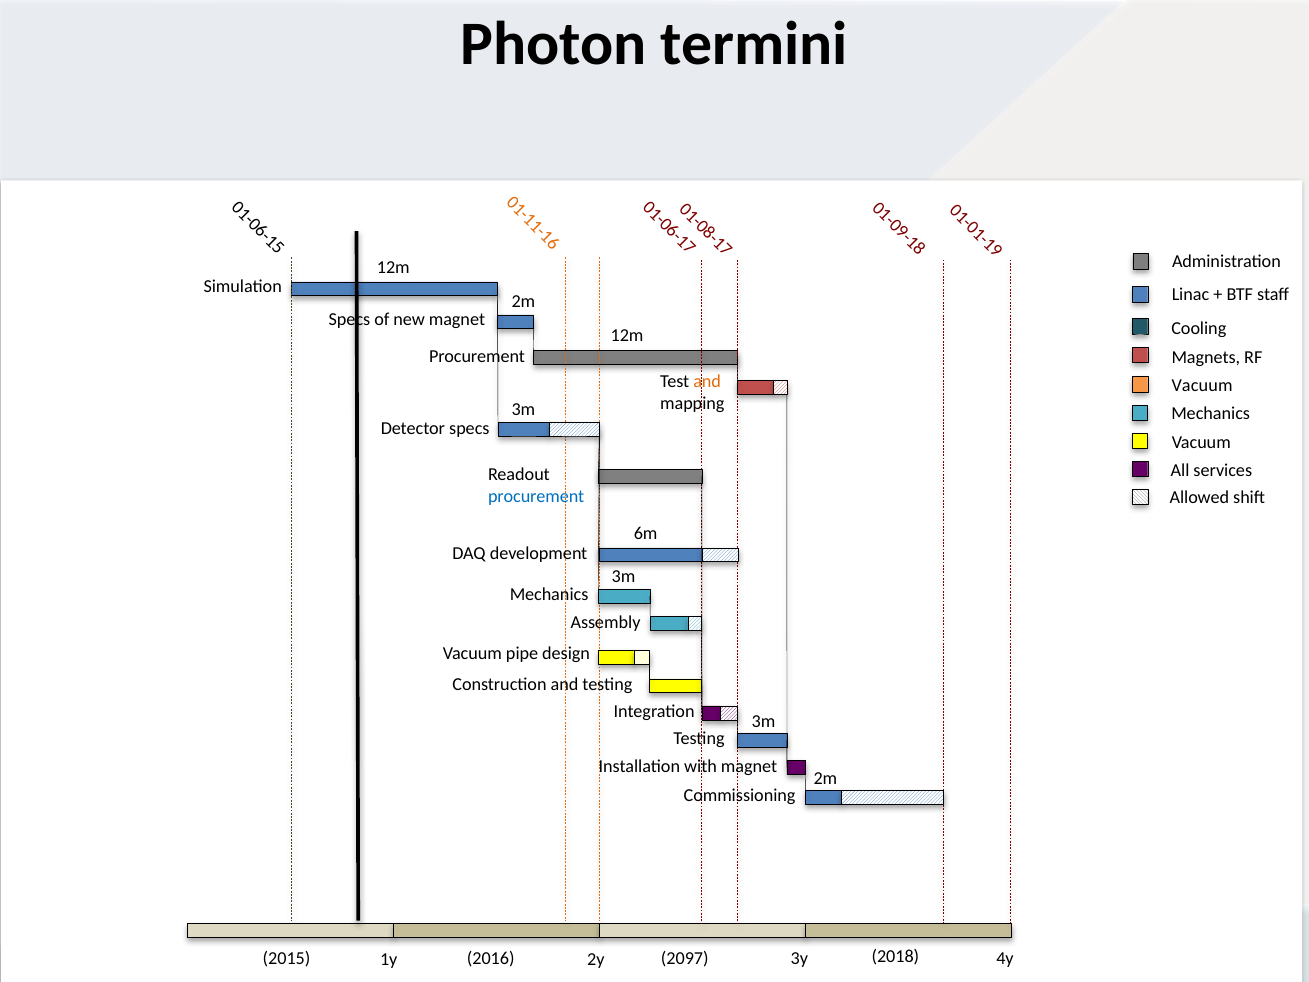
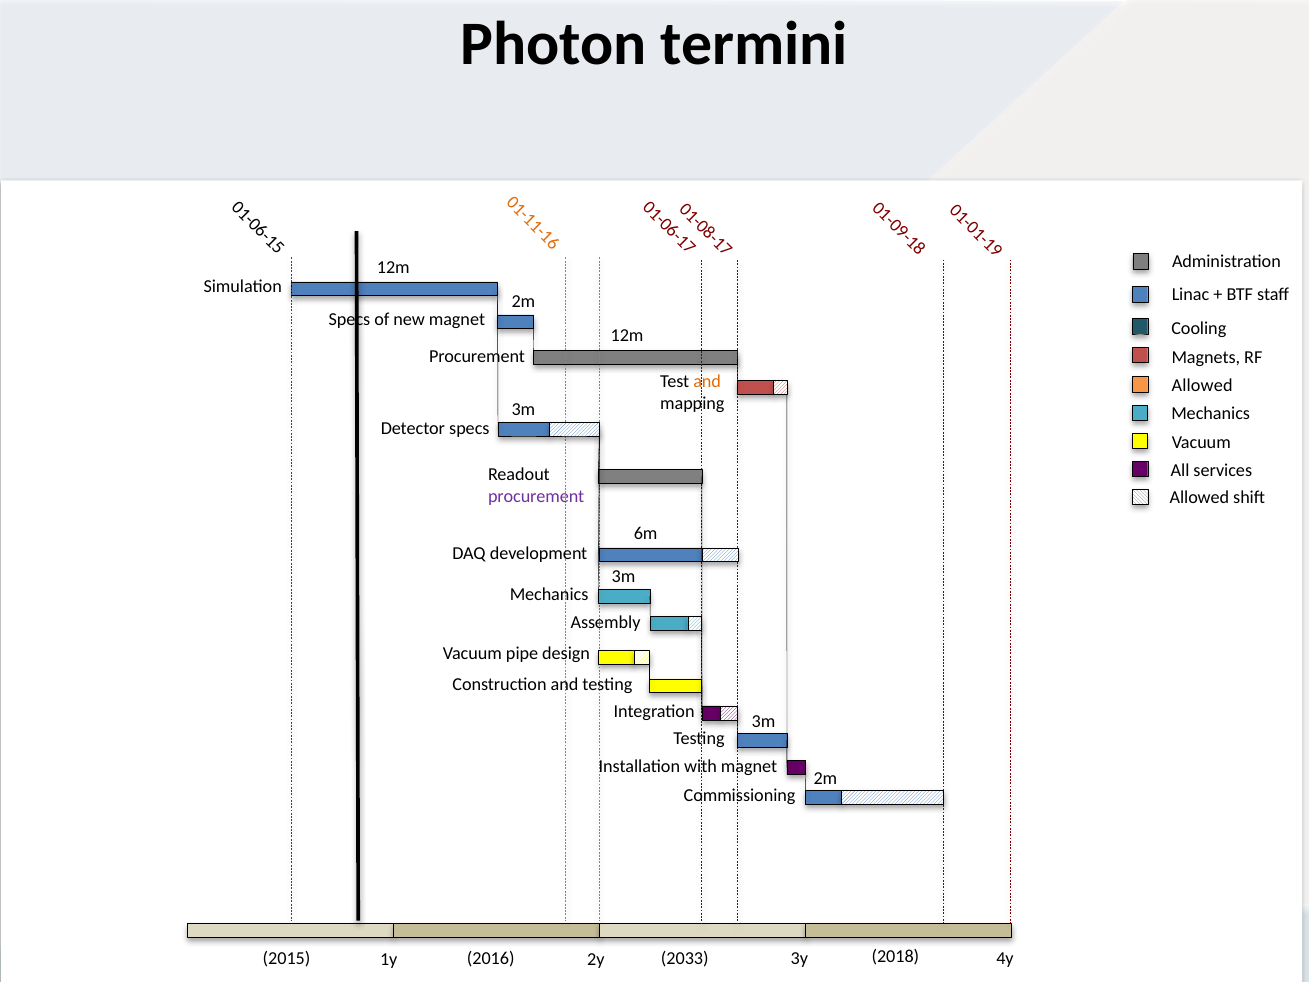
Vacuum at (1202, 386): Vacuum -> Allowed
procurement at (536, 496) colour: blue -> purple
2097: 2097 -> 2033
